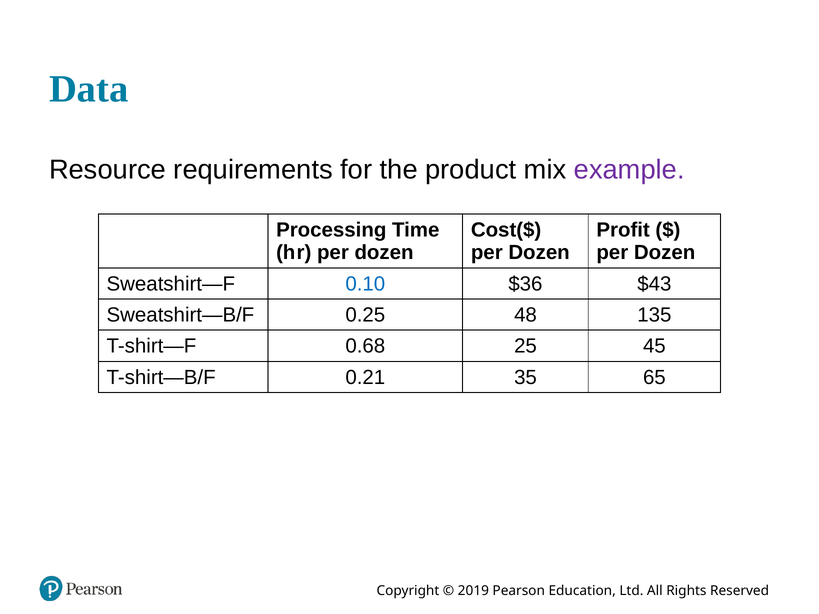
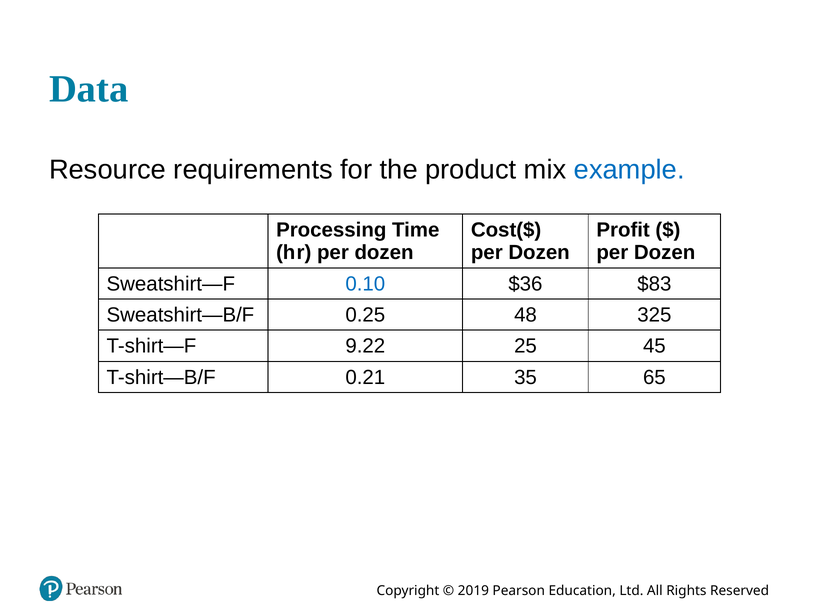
example colour: purple -> blue
$43: $43 -> $83
135: 135 -> 325
0.68: 0.68 -> 9.22
